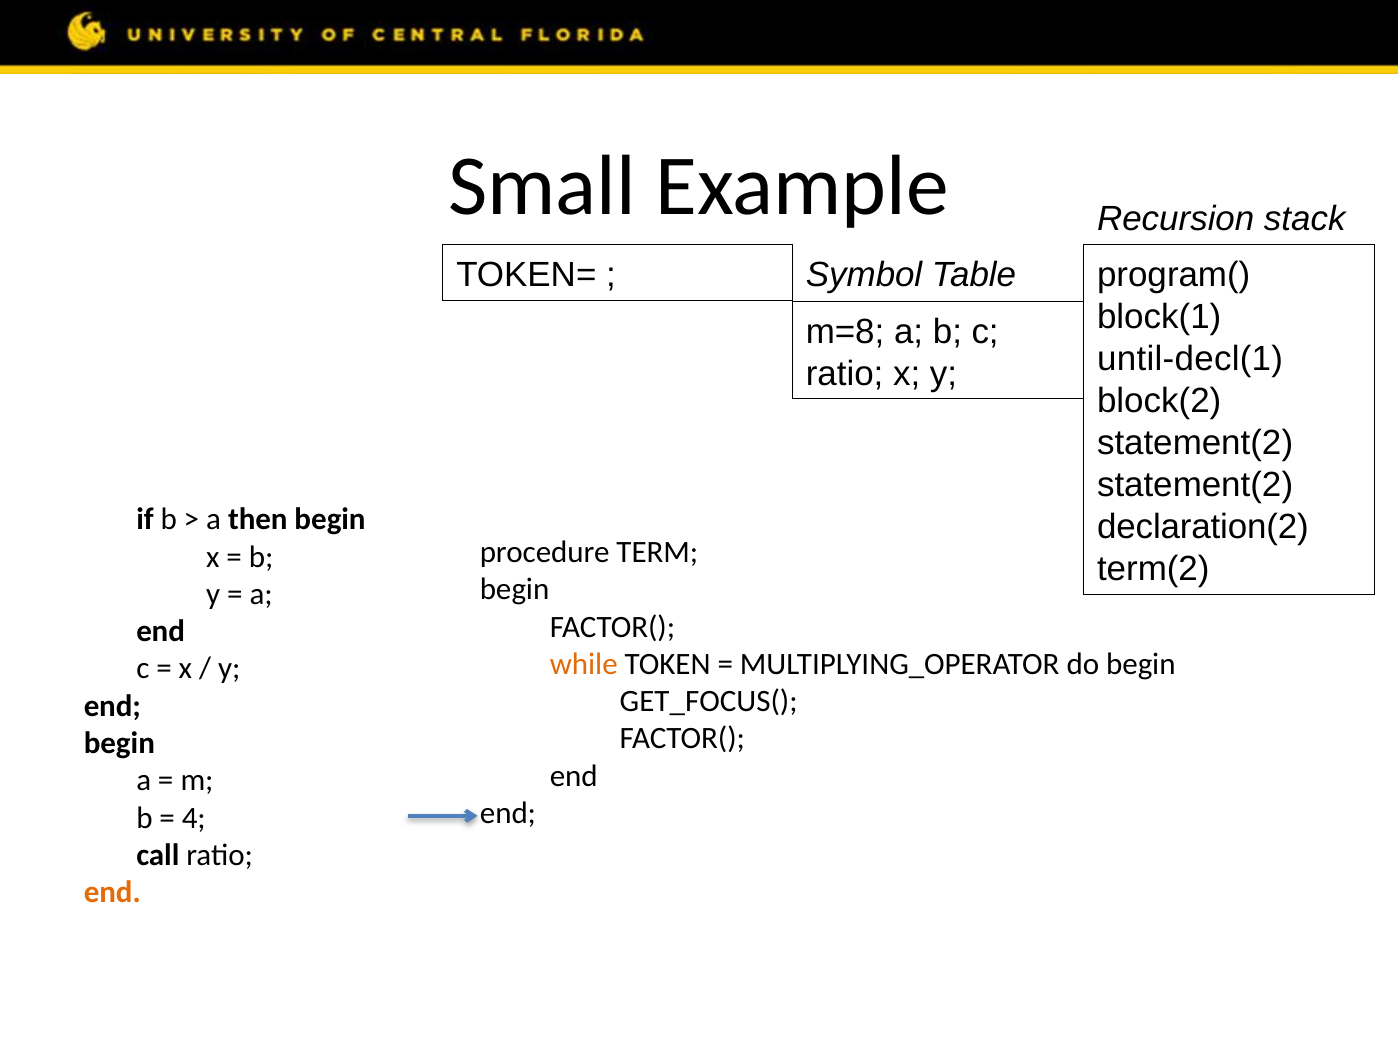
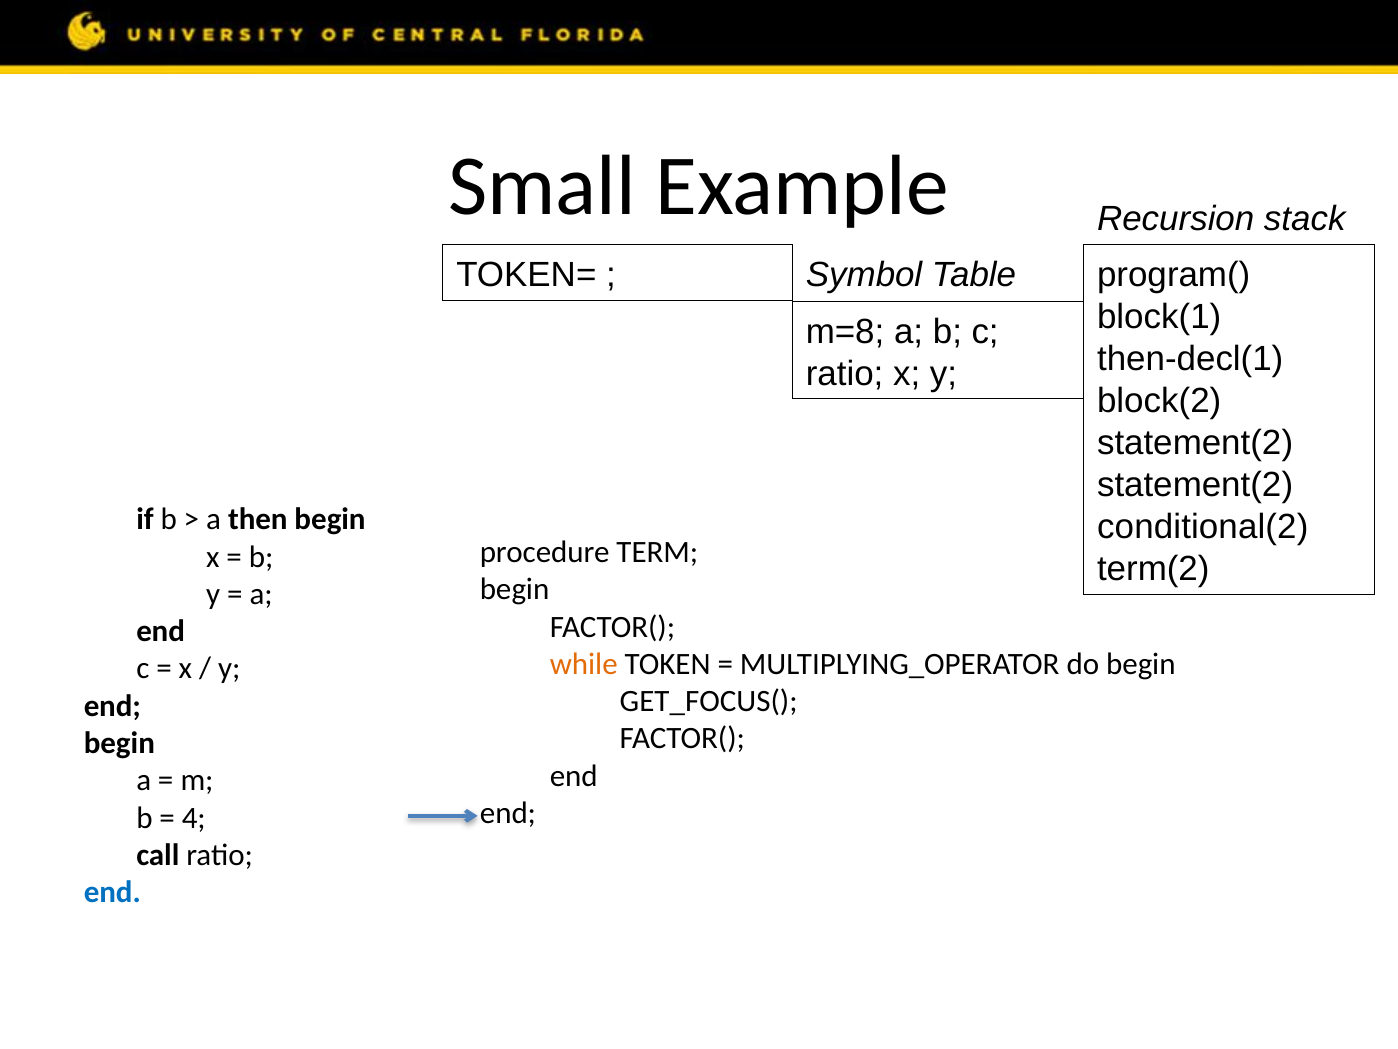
until-decl(1: until-decl(1 -> then-decl(1
declaration(2: declaration(2 -> conditional(2
end at (112, 892) colour: orange -> blue
